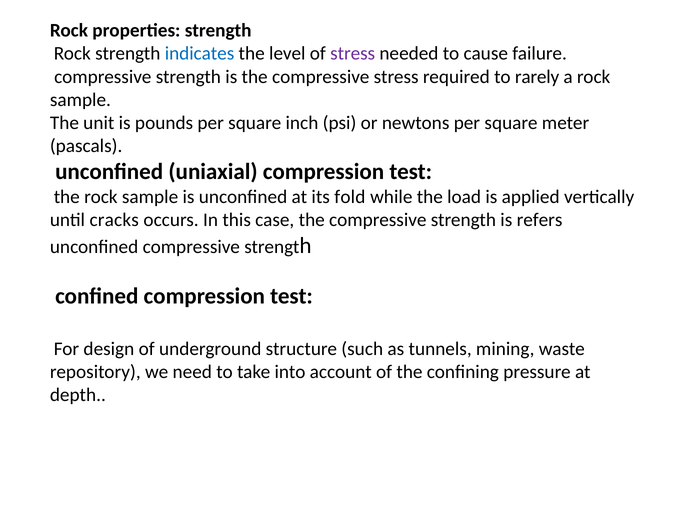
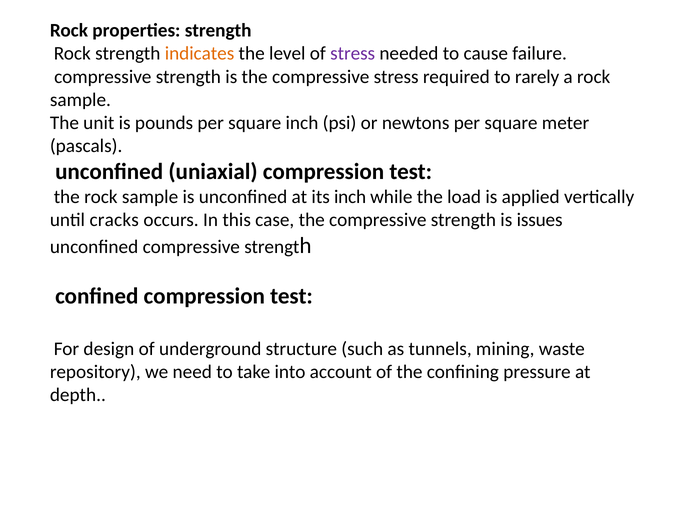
indicates colour: blue -> orange
its fold: fold -> inch
refers: refers -> issues
